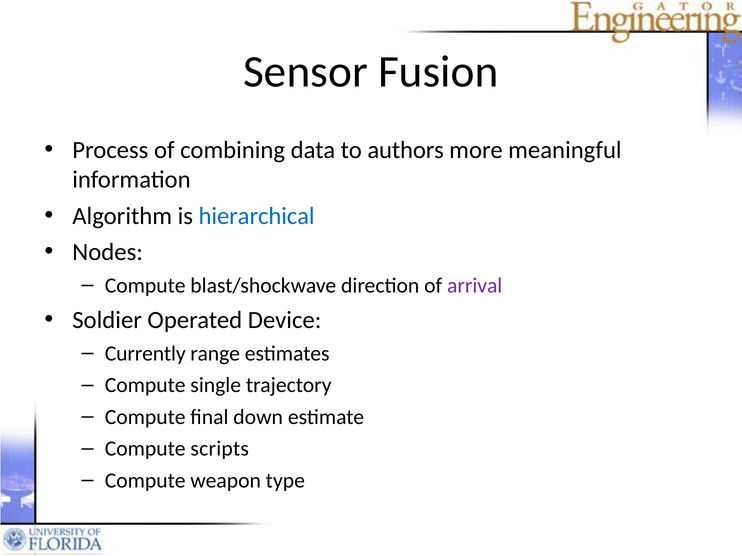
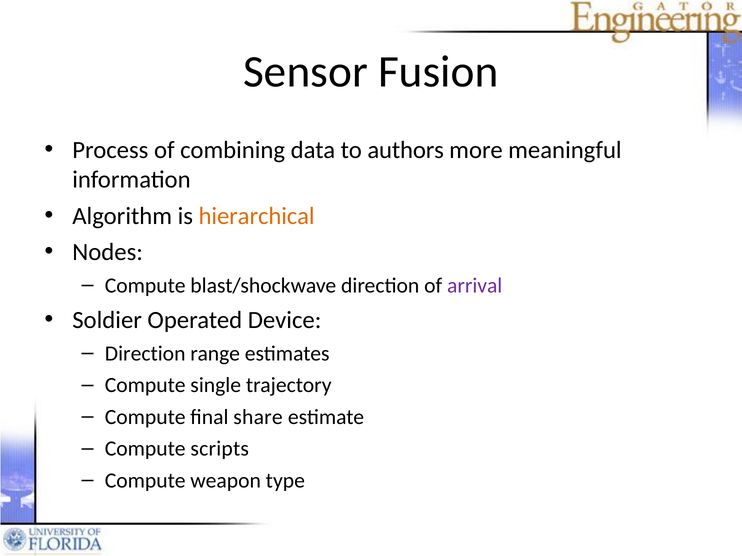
hierarchical colour: blue -> orange
Currently at (145, 354): Currently -> Direction
down: down -> share
